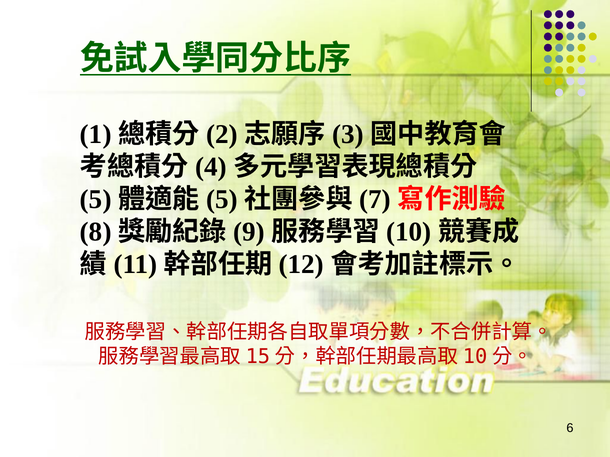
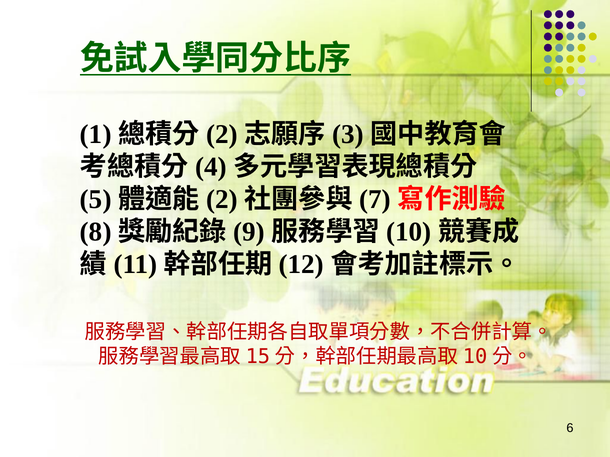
5 at (222, 200): 5 -> 2
